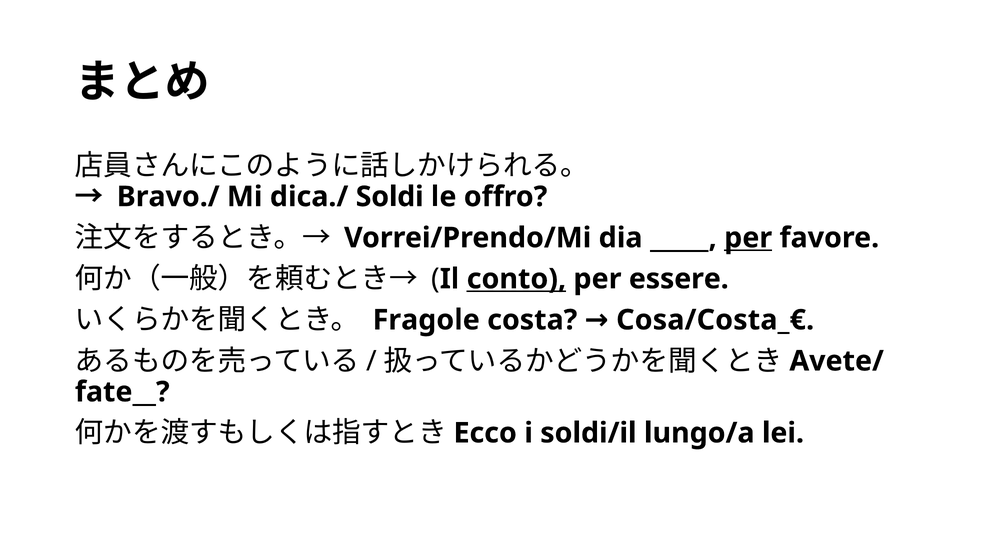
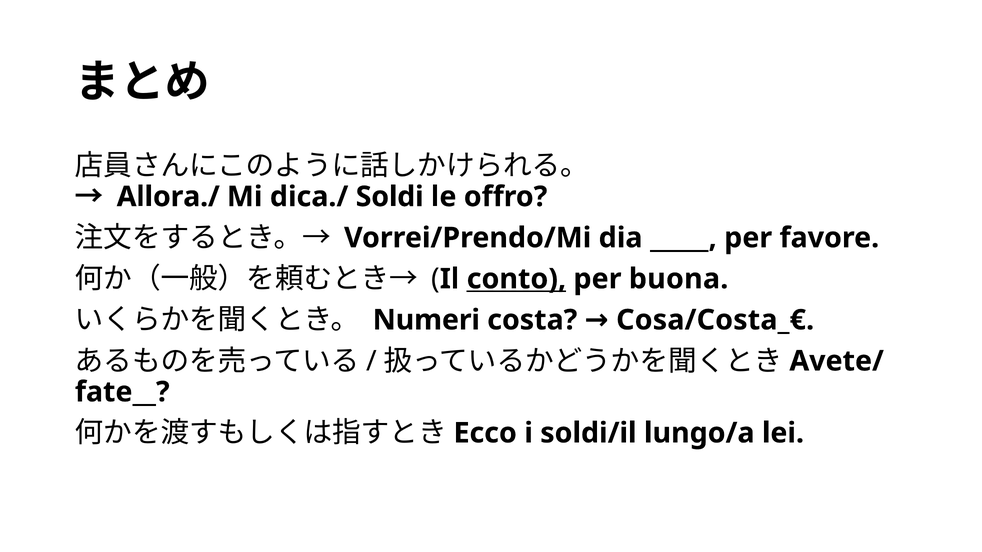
Bravo./: Bravo./ -> Allora./
per at (748, 238) underline: present -> none
essere: essere -> buona
Fragole: Fragole -> Numeri
